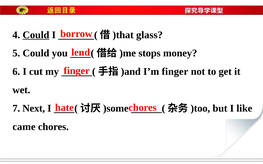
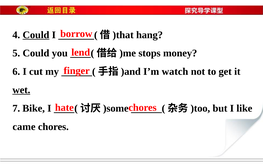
glass: glass -> hang
I’m finger: finger -> watch
wet underline: none -> present
Next: Next -> Bike
